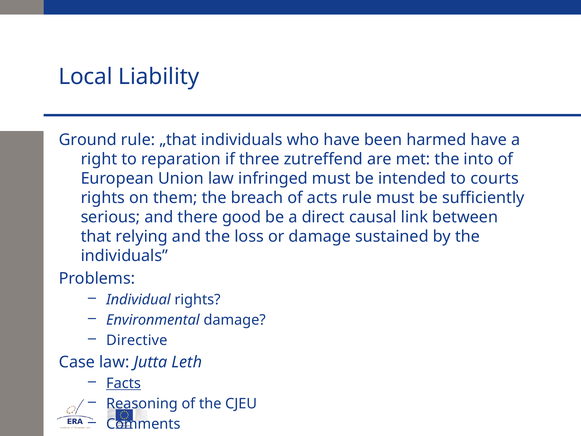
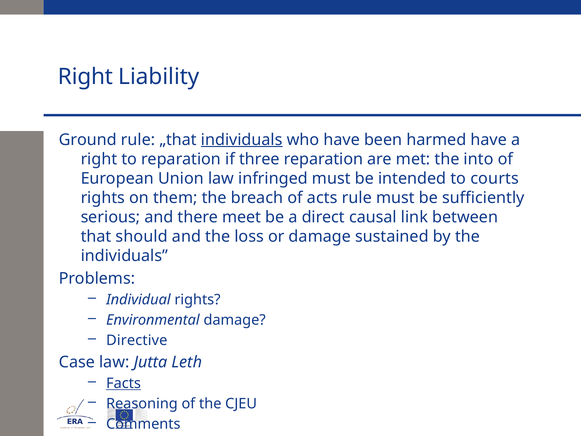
Local at (85, 77): Local -> Right
individuals at (242, 140) underline: none -> present
three zutreffend: zutreffend -> reparation
good: good -> meet
relying: relying -> should
